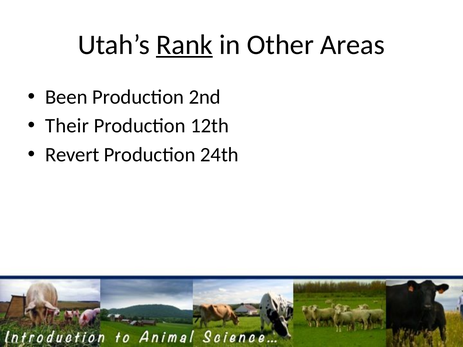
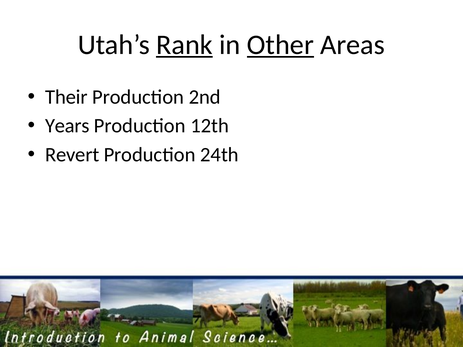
Other underline: none -> present
Been: Been -> Their
Their: Their -> Years
